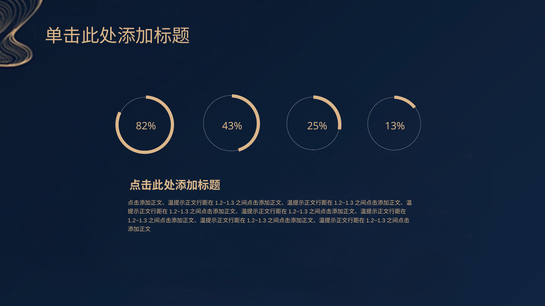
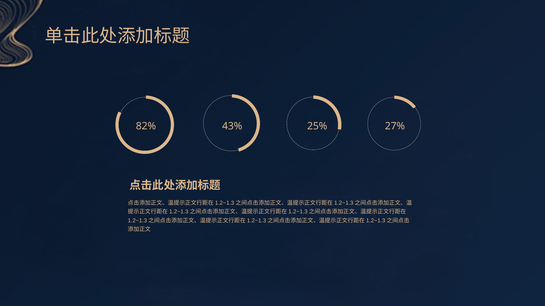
13%: 13% -> 27%
